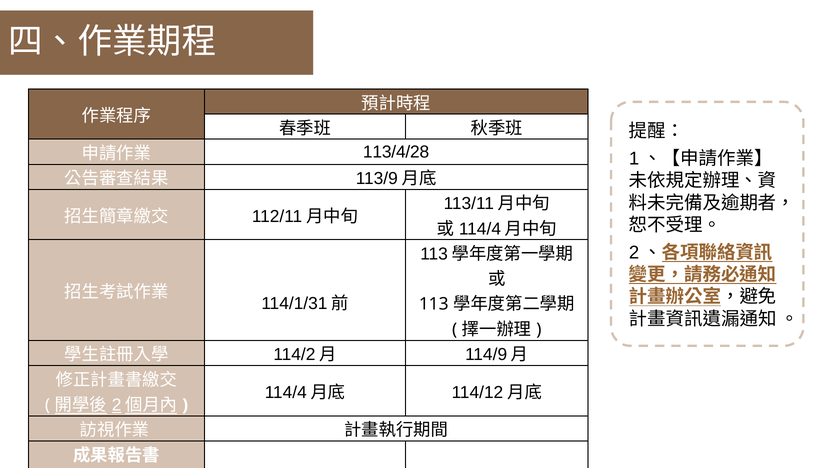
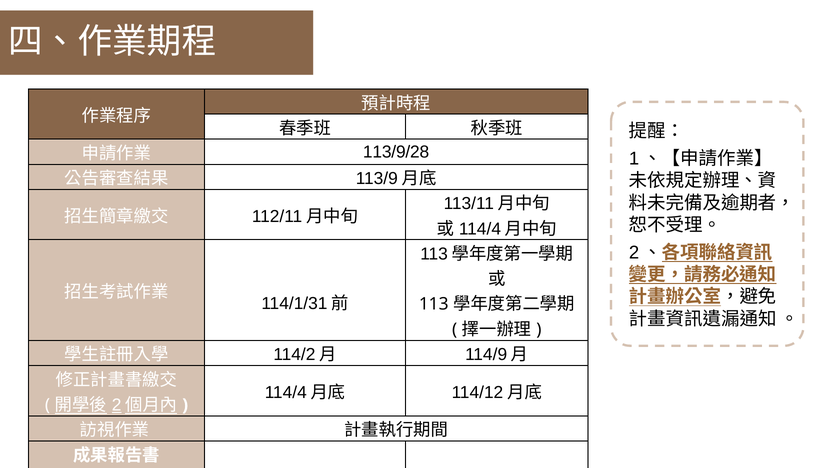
113/4/28: 113/4/28 -> 113/9/28
